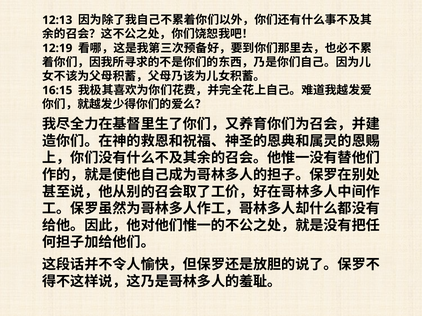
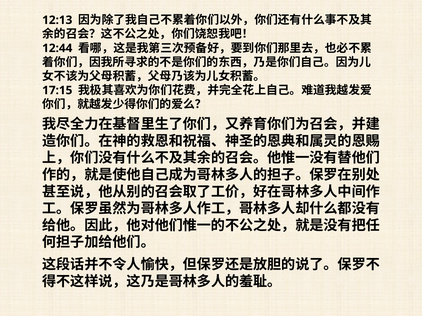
12:19: 12:19 -> 12:44
16:15: 16:15 -> 17:15
